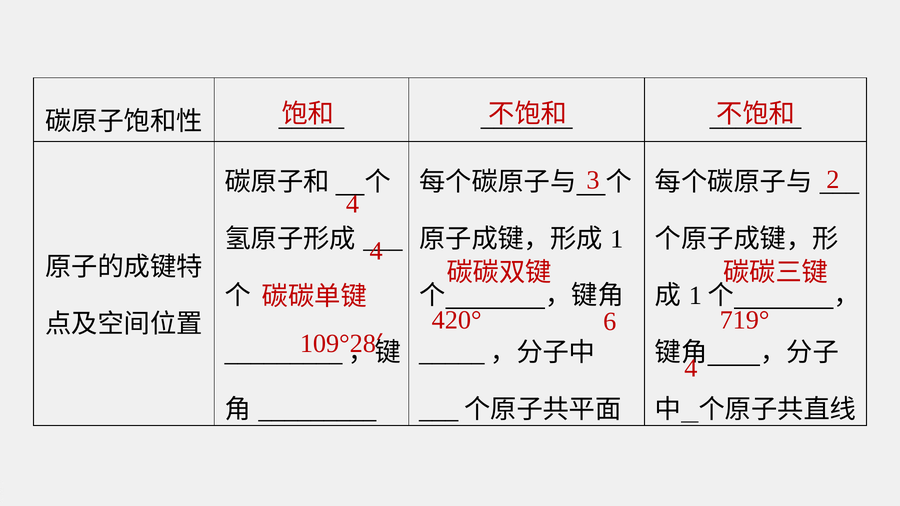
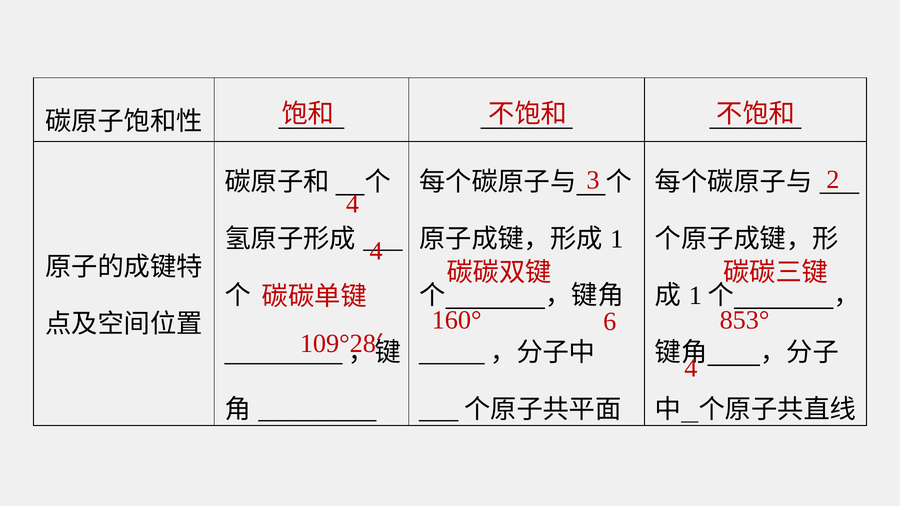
420°: 420° -> 160°
719°: 719° -> 853°
